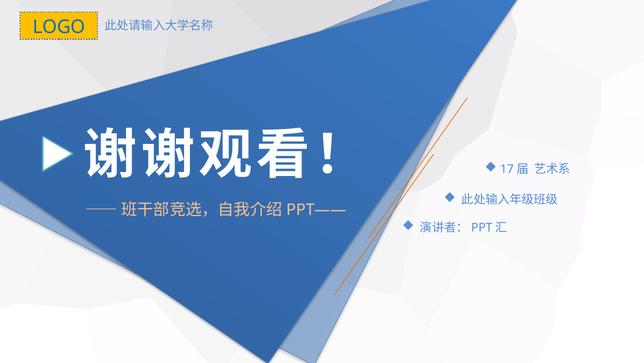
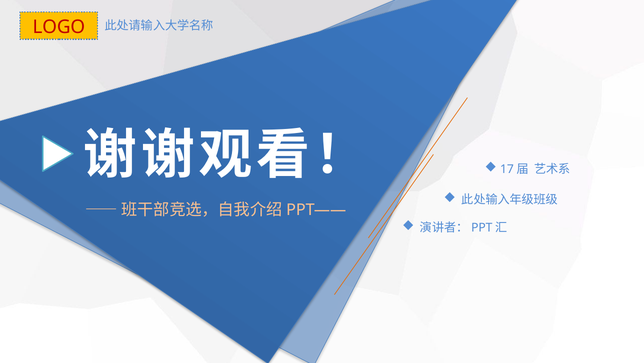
LOGO colour: blue -> red
